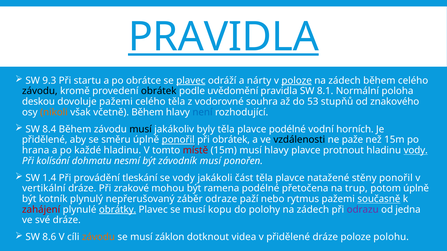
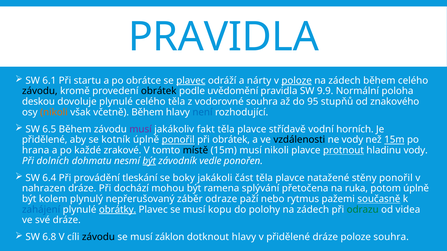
PRAVIDLA at (224, 37) underline: present -> none
9.3: 9.3 -> 6.1
8.1: 8.1 -> 9.9
dovoluje pažemi: pažemi -> plynulé
53: 53 -> 95
8.4: 8.4 -> 6.5
musí at (141, 129) colour: black -> purple
byly: byly -> fakt
plavce podélné: podélné -> střídavě
směru: směru -> kotník
ne paže: paže -> vody
15m at (394, 140) underline: none -> present
každé hladinu: hladinu -> zrakové
místě colour: red -> black
musí hlavy: hlavy -> nikoli
protnout underline: none -> present
vody at (416, 151) underline: present -> none
kolísání: kolísání -> dolních
být at (149, 161) underline: none -> present
závodník musí: musí -> vedle
1.4: 1.4 -> 6.4
se vody: vody -> boky
vertikální: vertikální -> nahrazen
zrakové: zrakové -> dochází
ramena podélné: podélné -> splývání
trup: trup -> ruka
kotník: kotník -> kolem
zahájení colour: red -> blue
odrazu colour: purple -> green
jedna: jedna -> videa
8.6: 8.6 -> 6.8
závodu at (98, 237) colour: orange -> black
dotknout videa: videa -> hlavy
poloze polohu: polohu -> souhra
